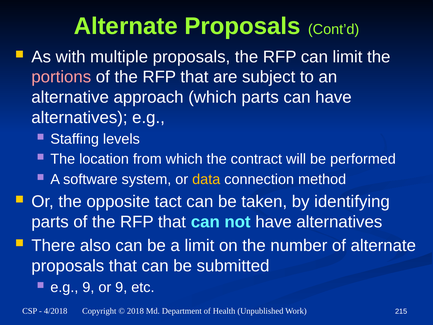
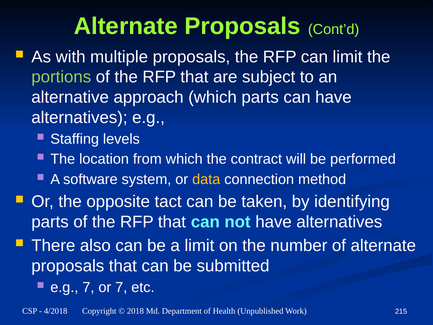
portions colour: pink -> light green
e.g 9: 9 -> 7
or 9: 9 -> 7
